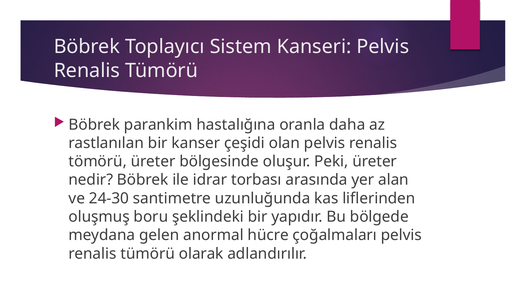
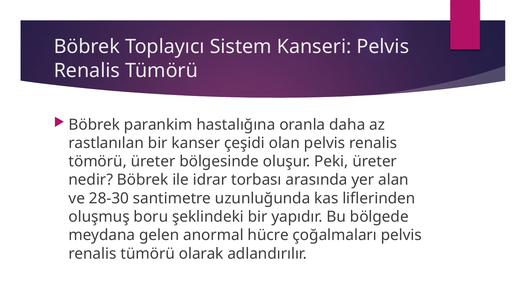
24-30: 24-30 -> 28-30
